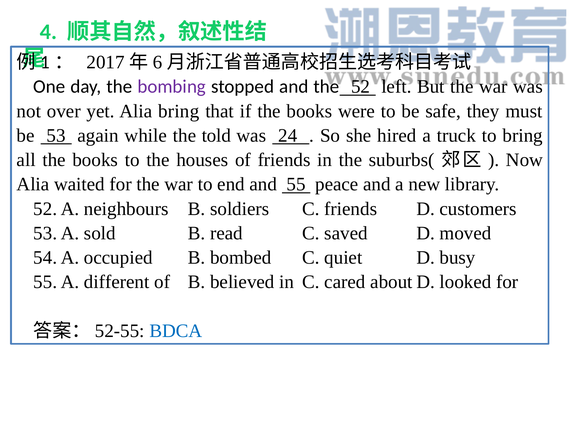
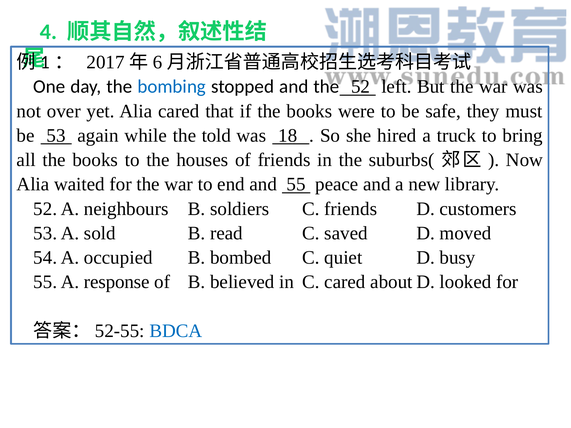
bombing colour: purple -> blue
Alia bring: bring -> cared
24: 24 -> 18
different: different -> response
